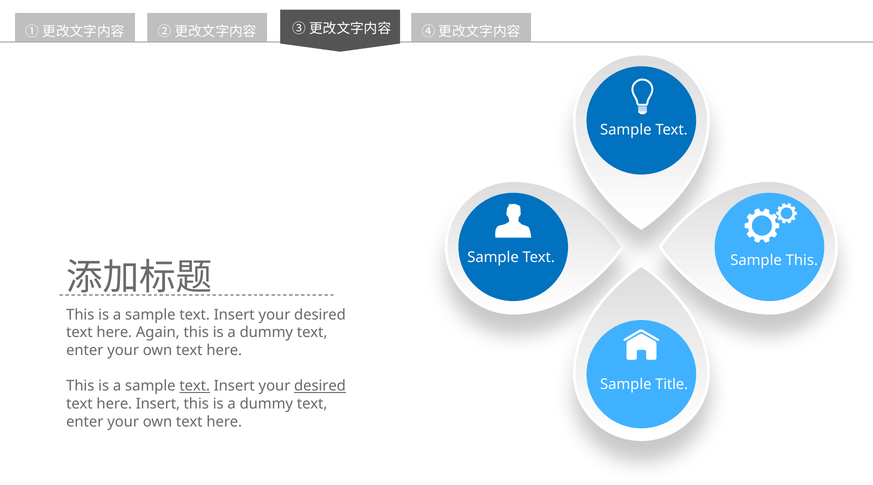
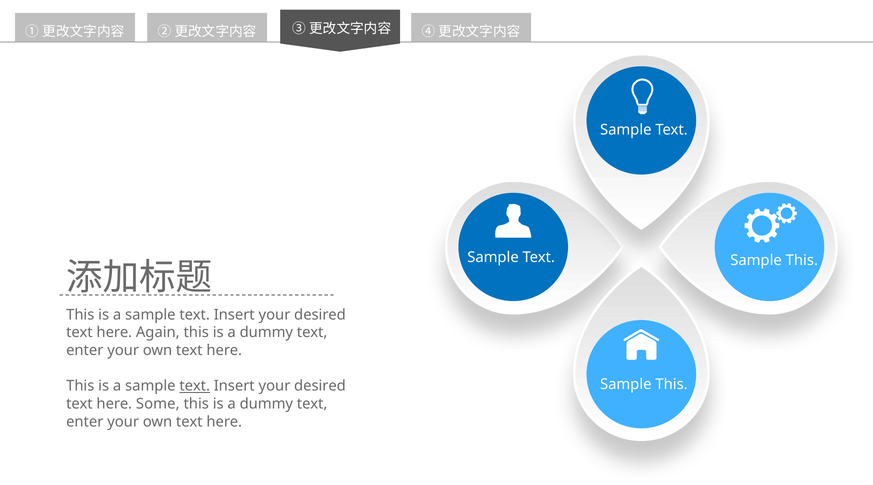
Title at (672, 384): Title -> This
desired at (320, 386) underline: present -> none
here Insert: Insert -> Some
